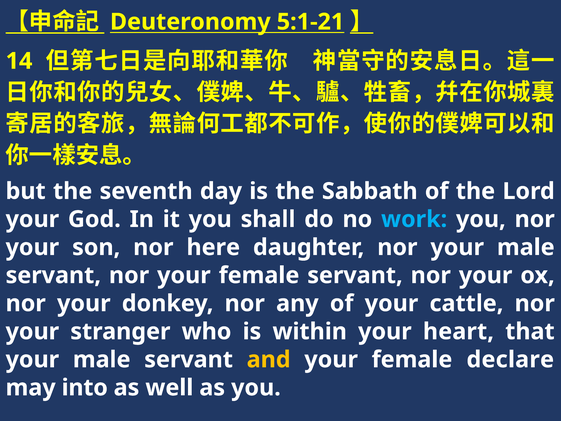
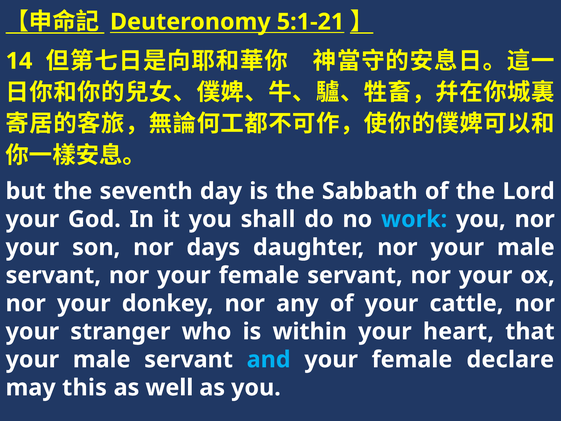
here: here -> days
and colour: yellow -> light blue
into: into -> this
